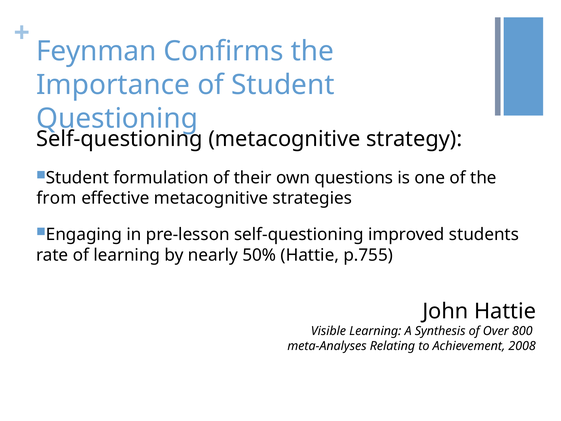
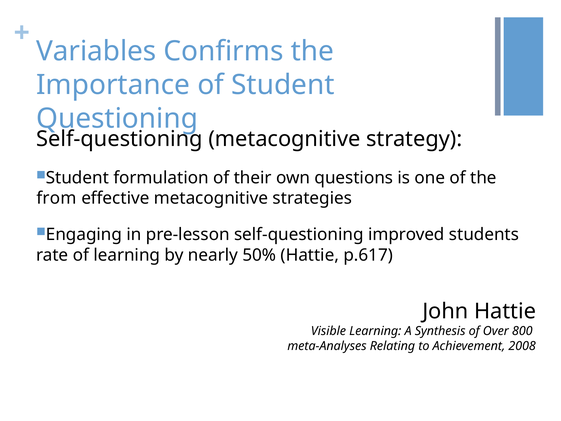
Feynman: Feynman -> Variables
p.755: p.755 -> p.617
